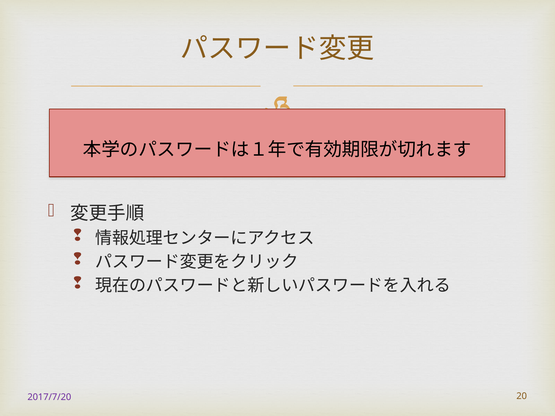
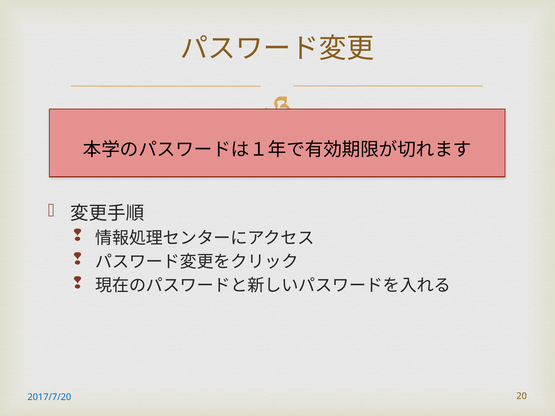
2017/7/20 colour: purple -> blue
